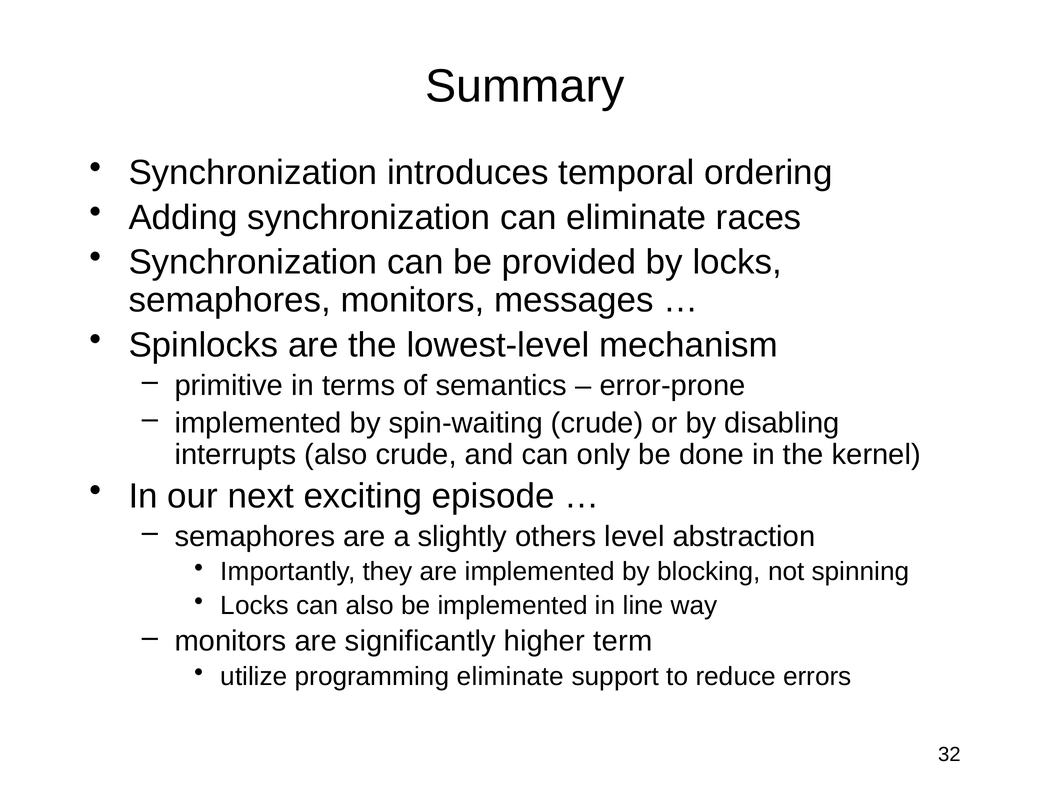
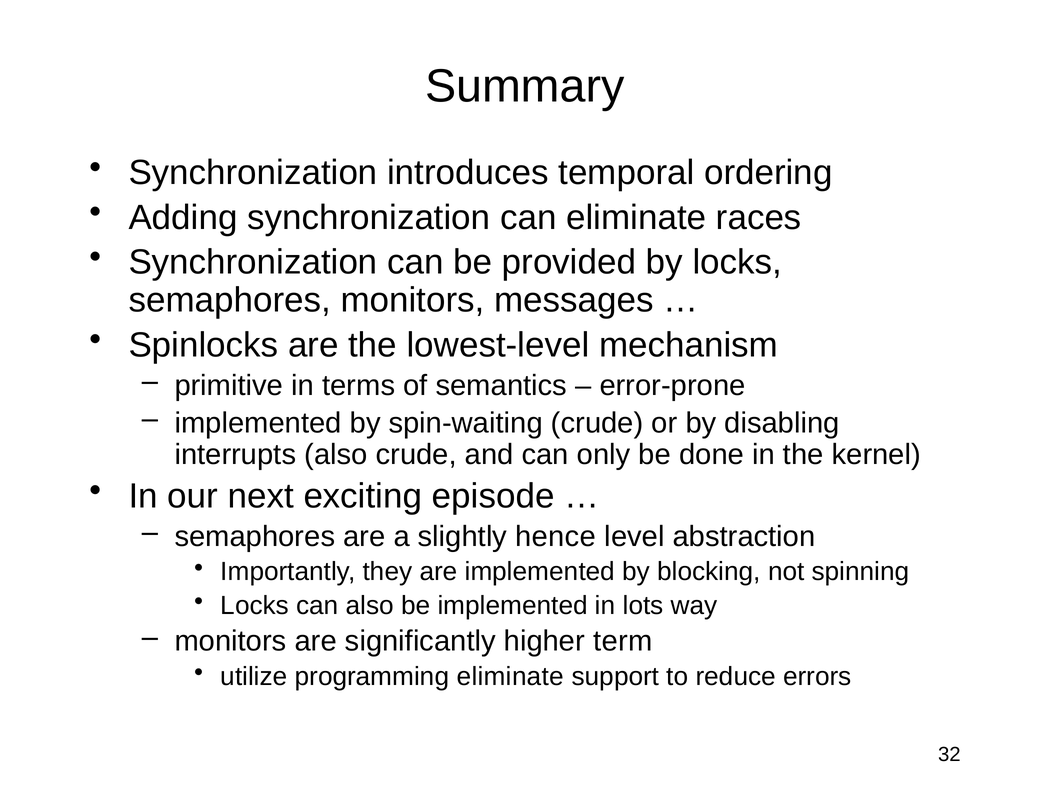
others: others -> hence
line: line -> lots
